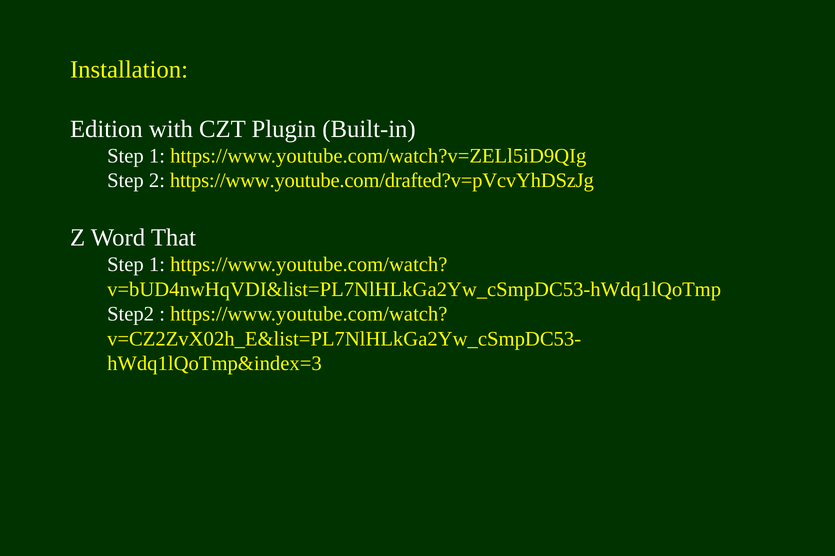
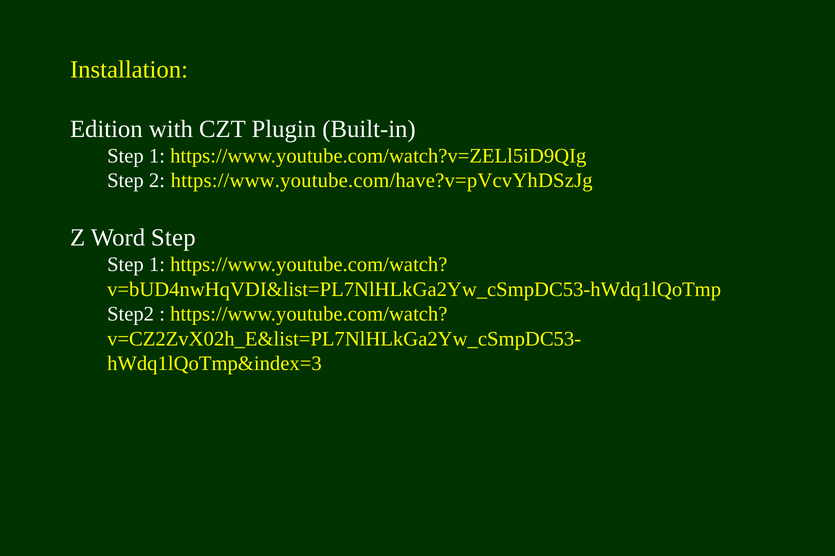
https://www.youtube.com/drafted?v=pVcvYhDSzJg: https://www.youtube.com/drafted?v=pVcvYhDSzJg -> https://www.youtube.com/have?v=pVcvYhDSzJg
Word That: That -> Step
